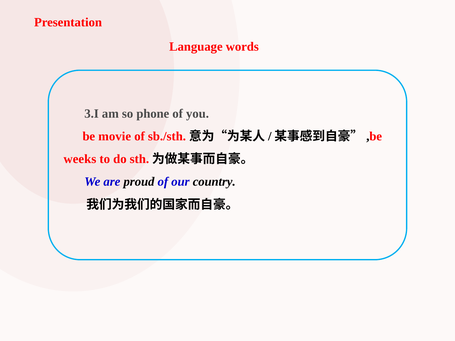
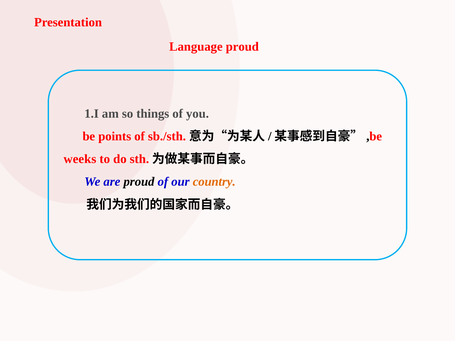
Language words: words -> proud
3.I: 3.I -> 1.I
phone: phone -> things
movie: movie -> points
country colour: black -> orange
